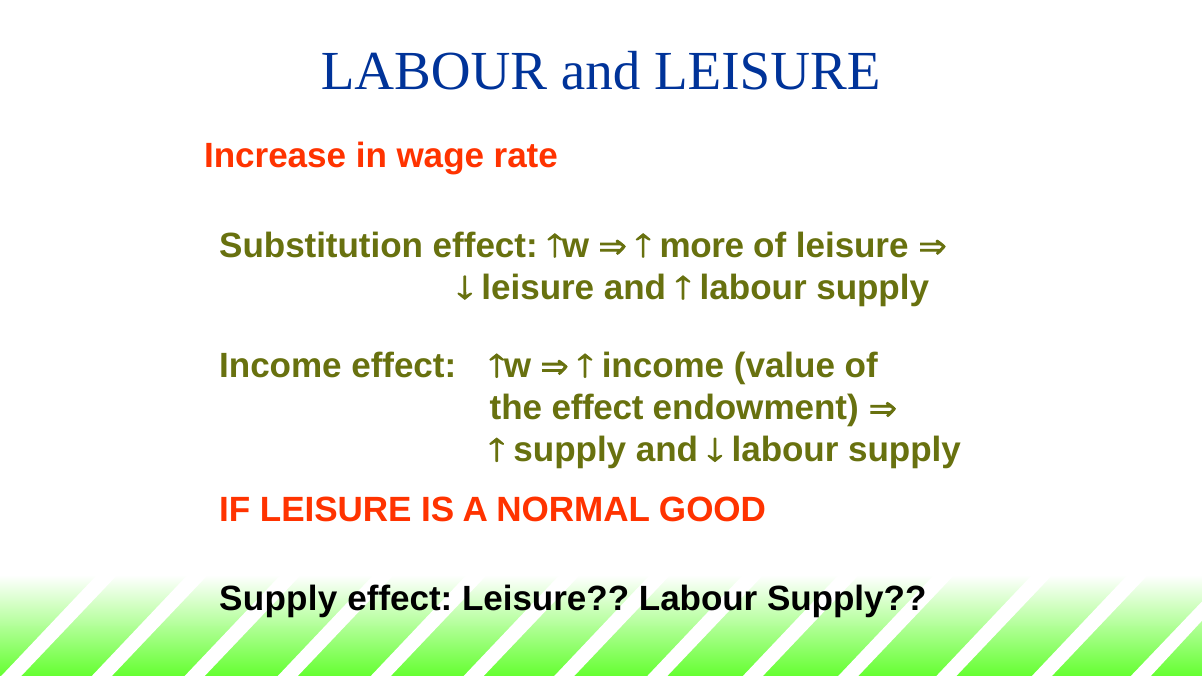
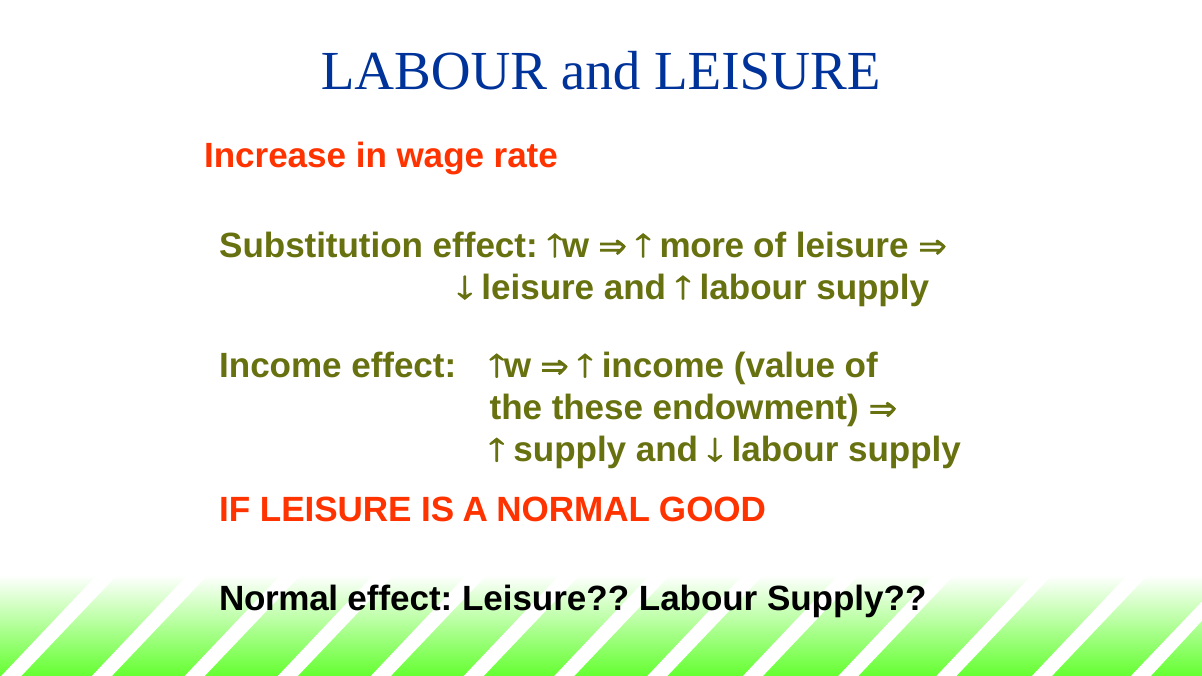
the effect: effect -> these
Supply at (278, 599): Supply -> Normal
